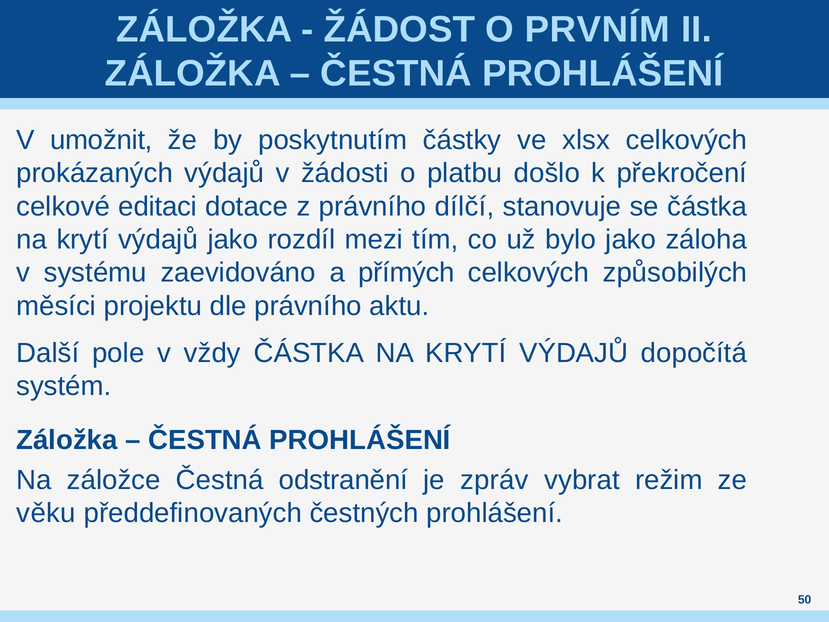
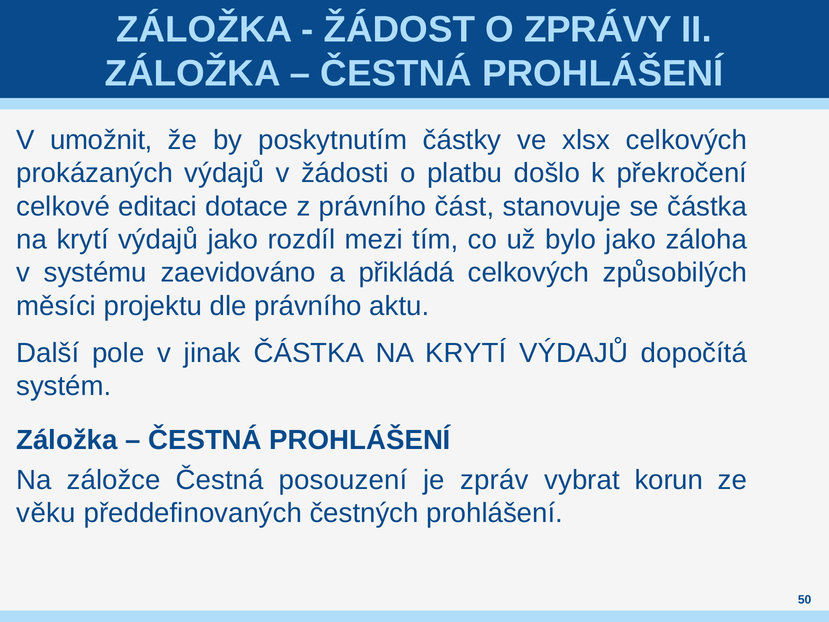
PRVNÍM: PRVNÍM -> ZPRÁVY
dílčí: dílčí -> část
přímých: přímých -> přikládá
vždy: vždy -> jinak
odstranění: odstranění -> posouzení
režim: režim -> korun
